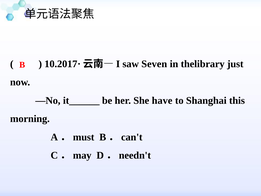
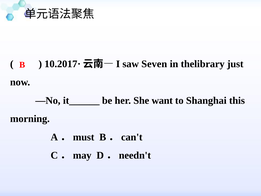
have: have -> want
